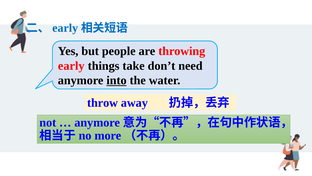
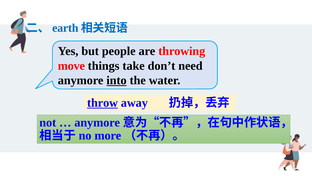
early at (65, 28): early -> earth
early at (71, 66): early -> move
throw underline: none -> present
